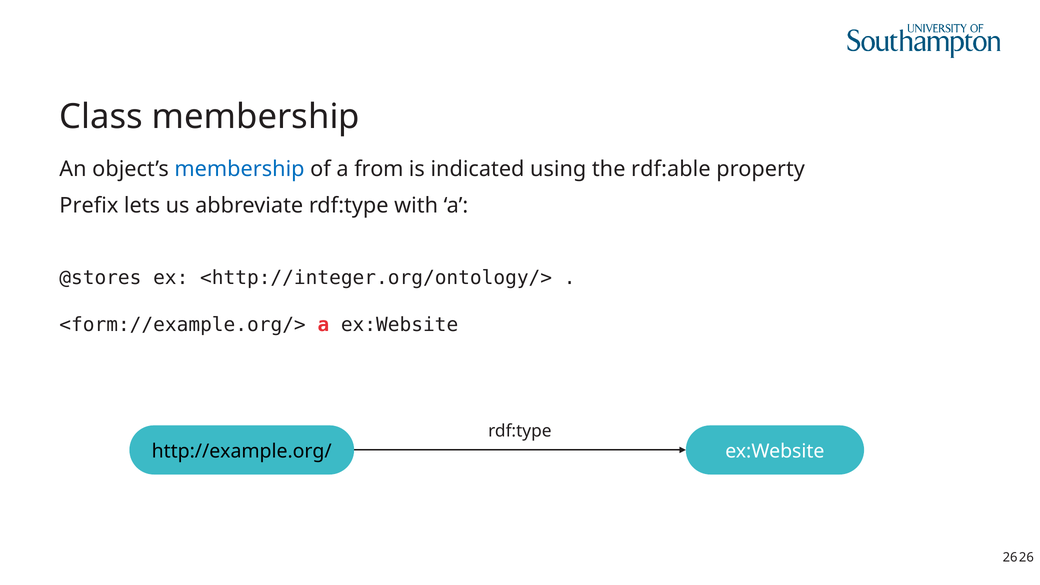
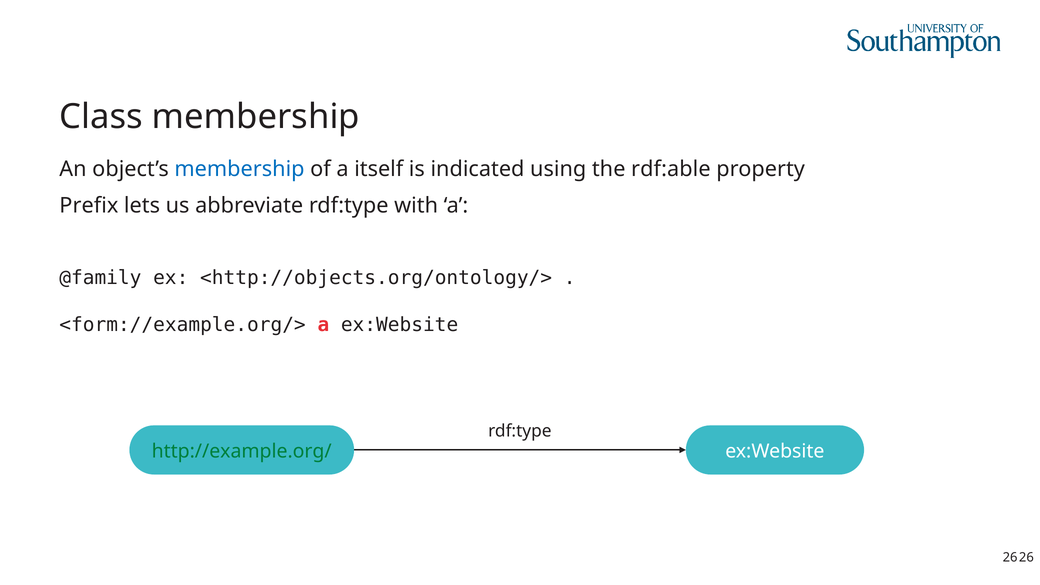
from: from -> itself
@stores: @stores -> @family
<http://integer.org/ontology/>: <http://integer.org/ontology/> -> <http://objects.org/ontology/>
http://example.org/ colour: black -> green
